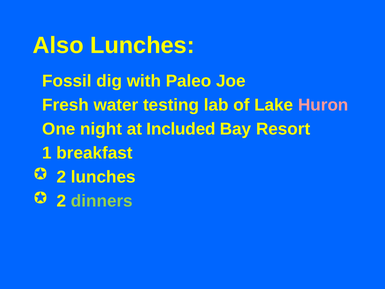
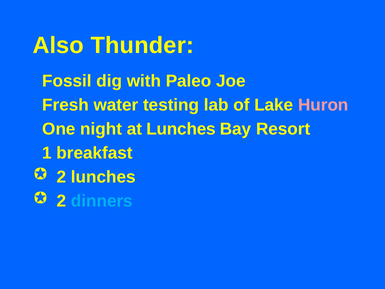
Also Lunches: Lunches -> Thunder
at Included: Included -> Lunches
dinners colour: light green -> light blue
